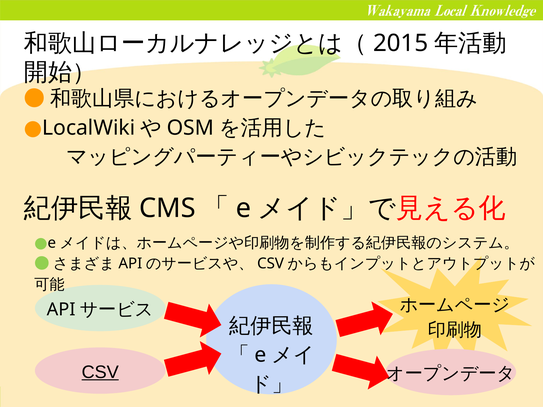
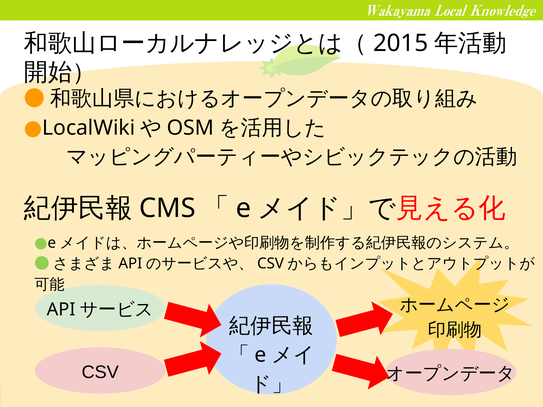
CSV underline: present -> none
